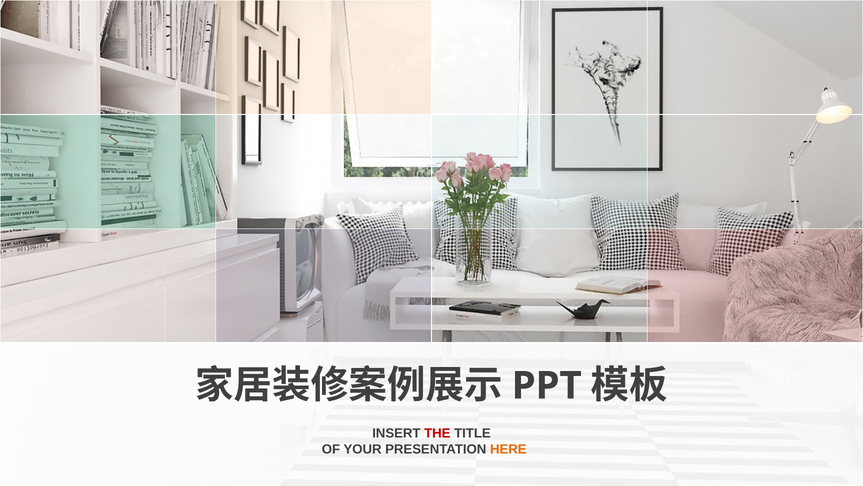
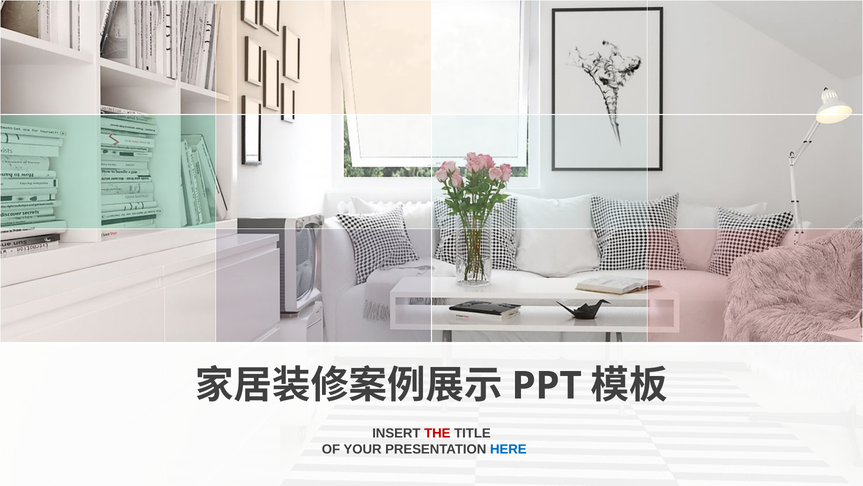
HERE colour: orange -> blue
